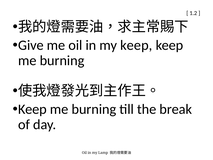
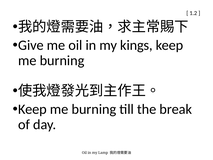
my keep: keep -> kings
